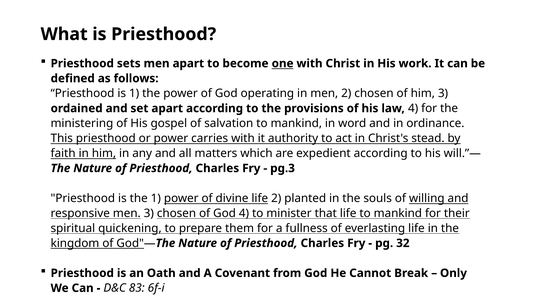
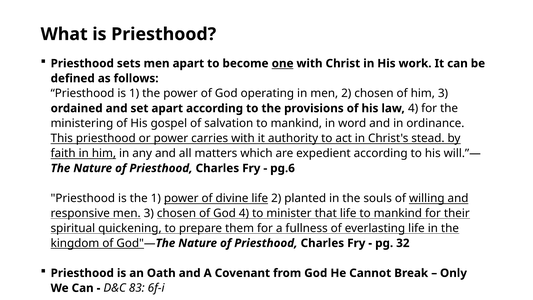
pg.3: pg.3 -> pg.6
